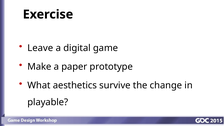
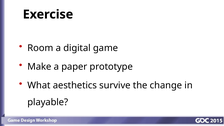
Leave: Leave -> Room
